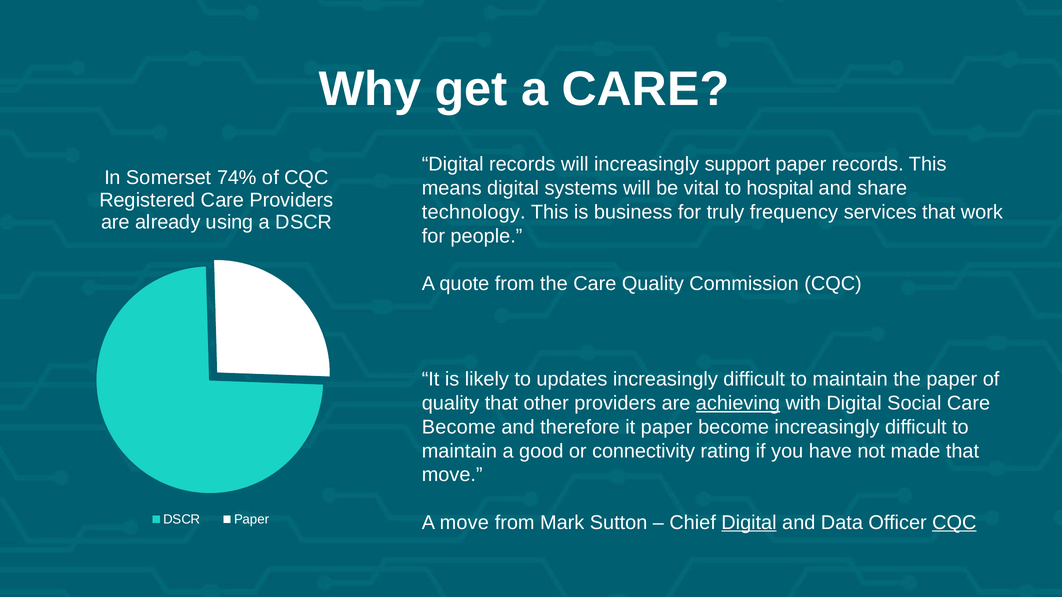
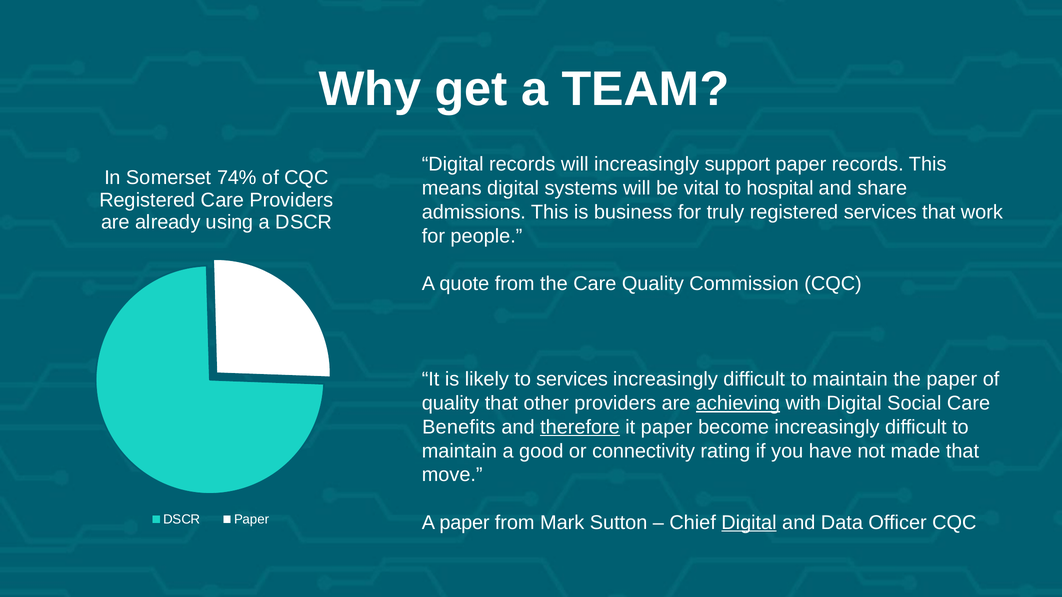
a CARE: CARE -> TEAM
technology: technology -> admissions
truly frequency: frequency -> registered
to updates: updates -> services
Become at (459, 427): Become -> Benefits
therefore underline: none -> present
A move: move -> paper
CQC at (954, 523) underline: present -> none
